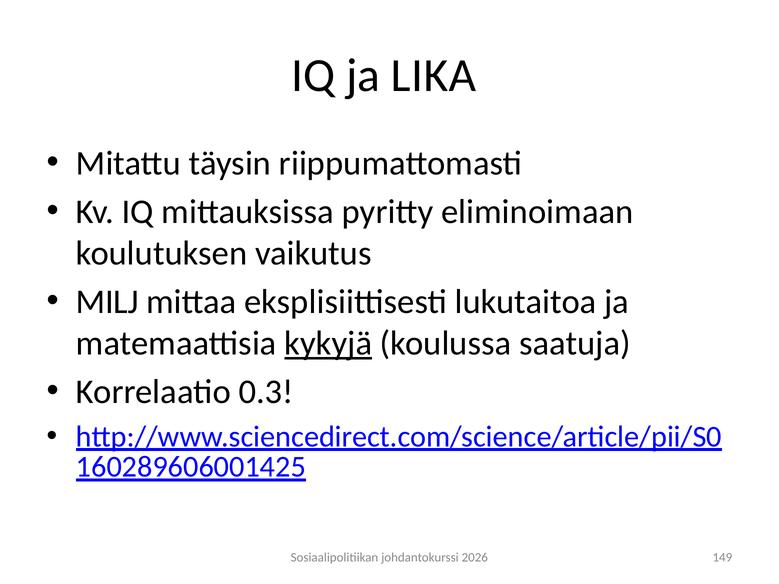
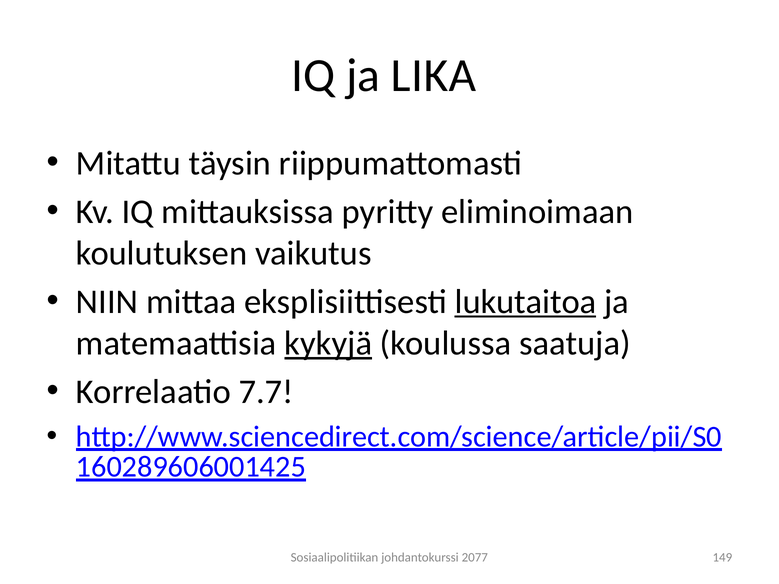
MILJ: MILJ -> NIIN
lukutaitoa underline: none -> present
0.3: 0.3 -> 7.7
2026: 2026 -> 2077
